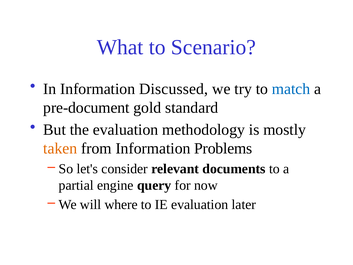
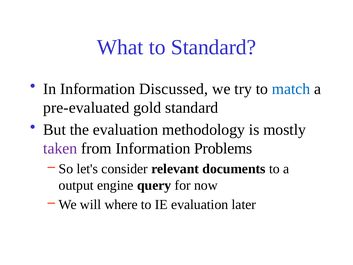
to Scenario: Scenario -> Standard
pre-document: pre-document -> pre-evaluated
taken colour: orange -> purple
partial: partial -> output
